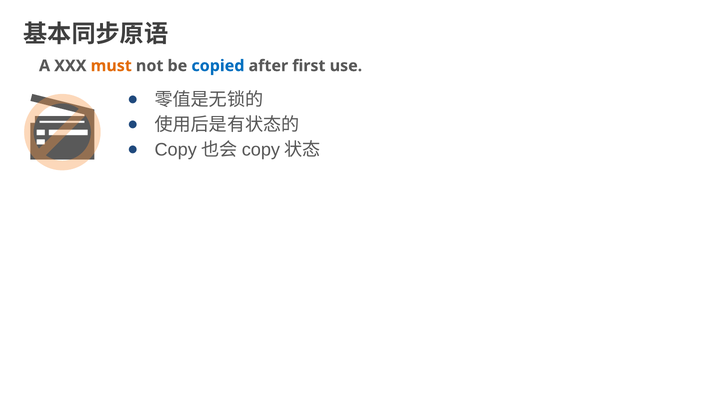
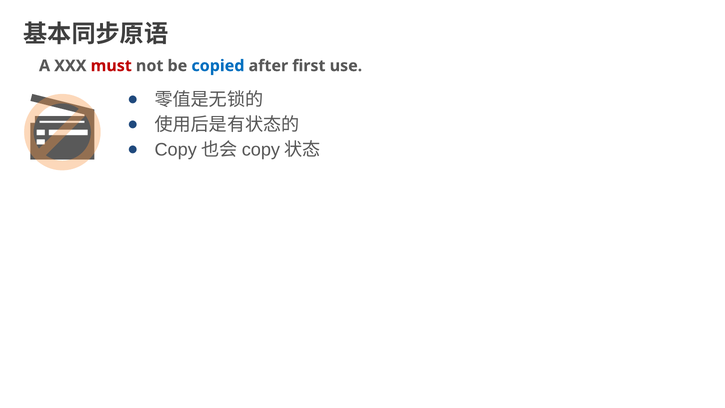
must colour: orange -> red
